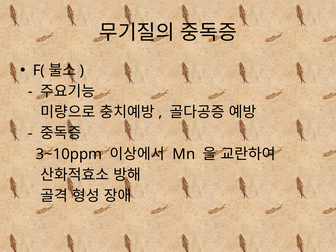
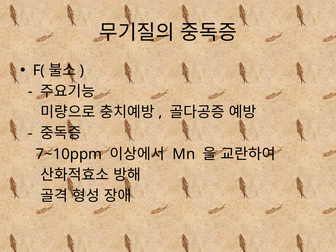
3~10ppm: 3~10ppm -> 7~10ppm
